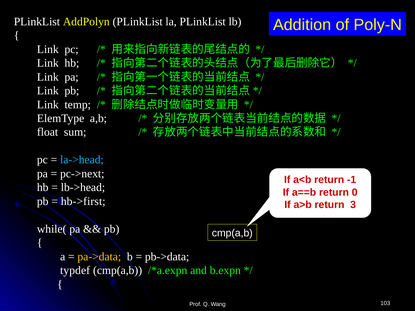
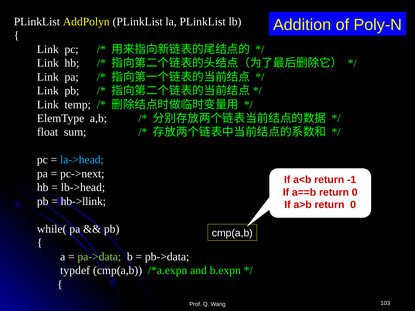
hb->first: hb->first -> hb->llink
a>b return 3: 3 -> 0
pa->data colour: yellow -> light green
